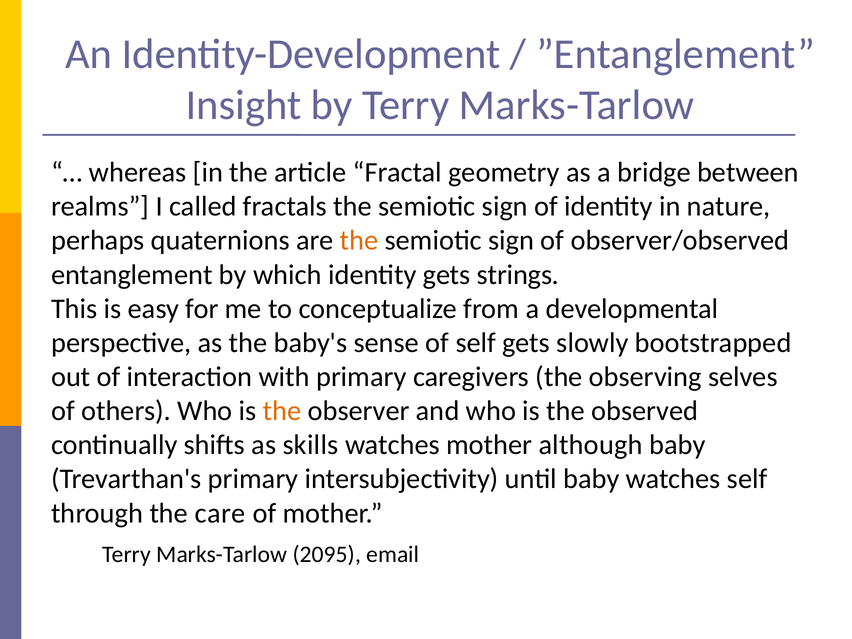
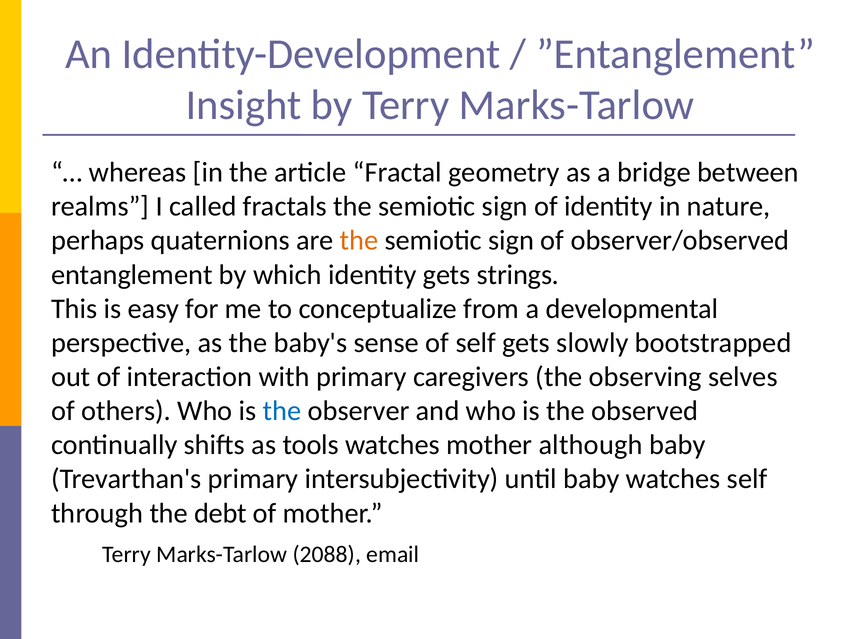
the at (282, 411) colour: orange -> blue
skills: skills -> tools
care: care -> debt
2095: 2095 -> 2088
